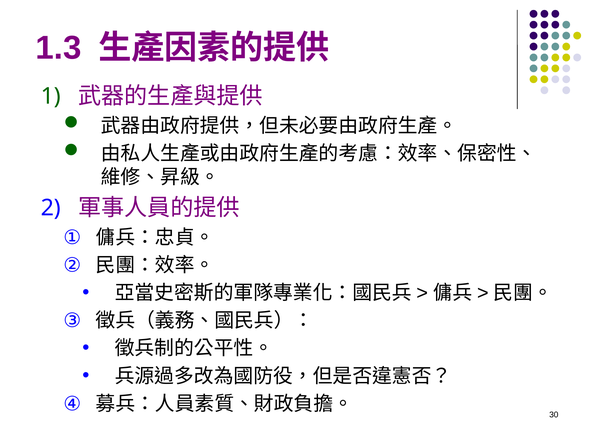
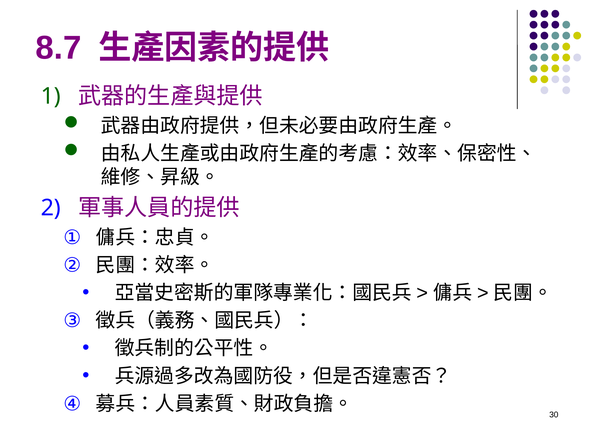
1.3: 1.3 -> 8.7
